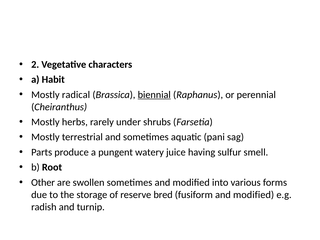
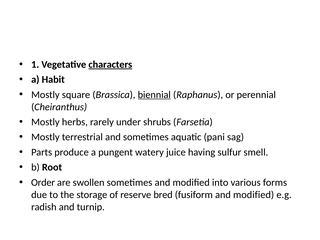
2: 2 -> 1
characters underline: none -> present
radical: radical -> square
Other: Other -> Order
